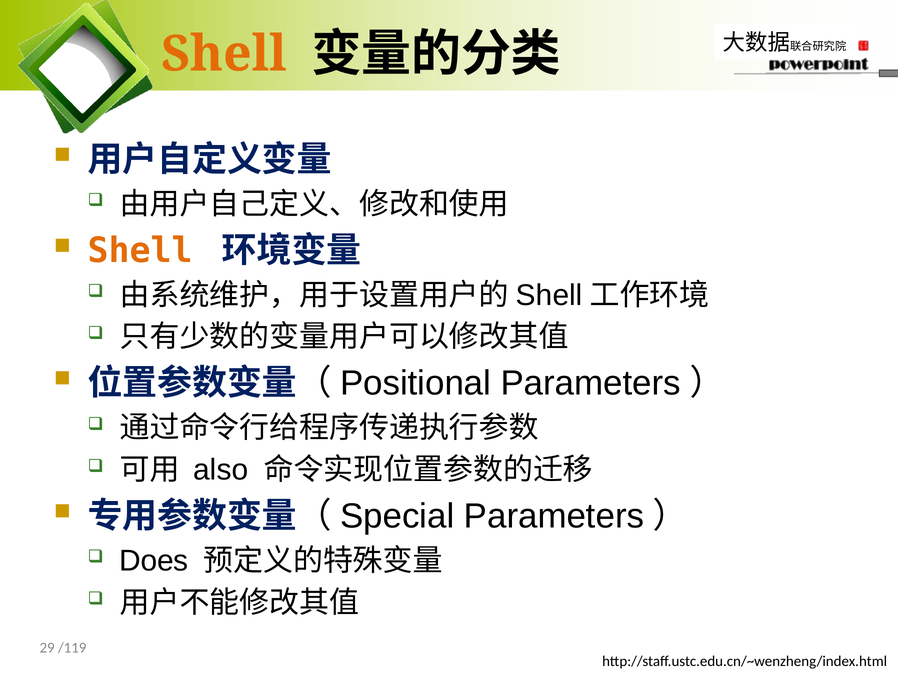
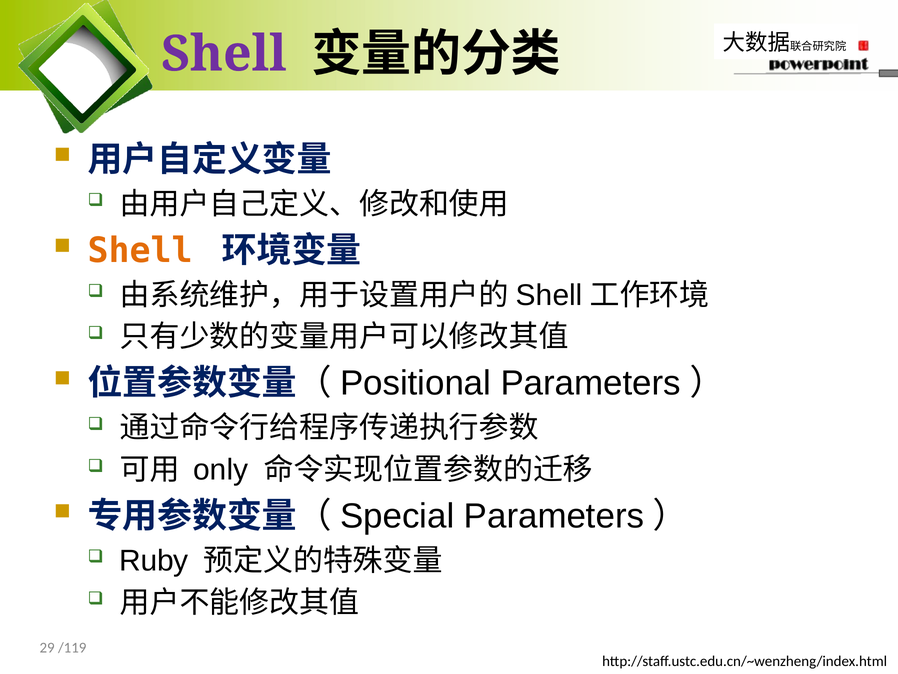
Shell at (224, 54) colour: orange -> purple
also: also -> only
Does: Does -> Ruby
